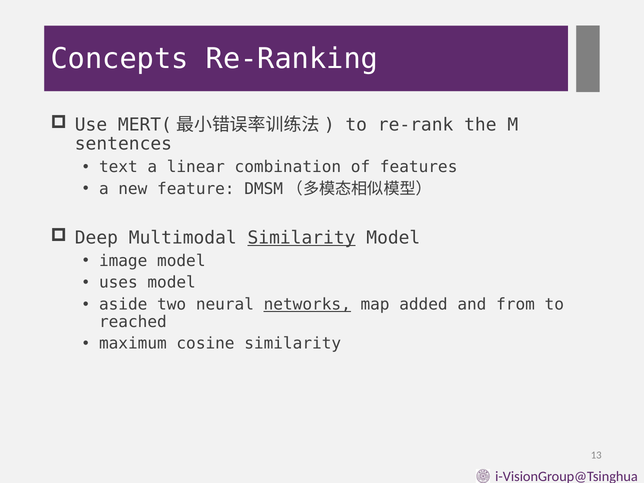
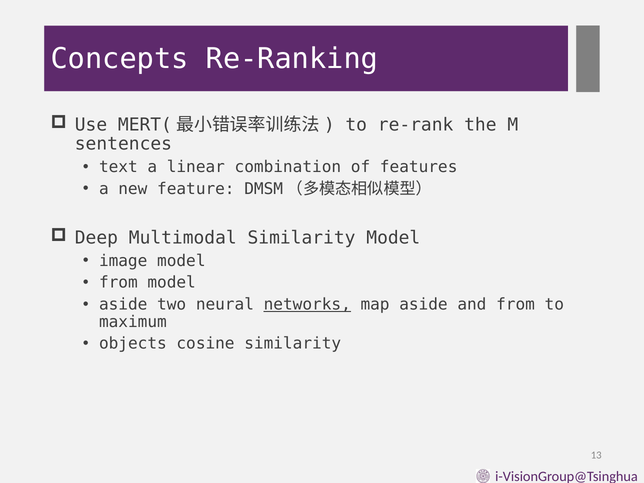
Similarity at (302, 238) underline: present -> none
uses at (118, 283): uses -> from
map added: added -> aside
reached: reached -> maximum
maximum: maximum -> objects
